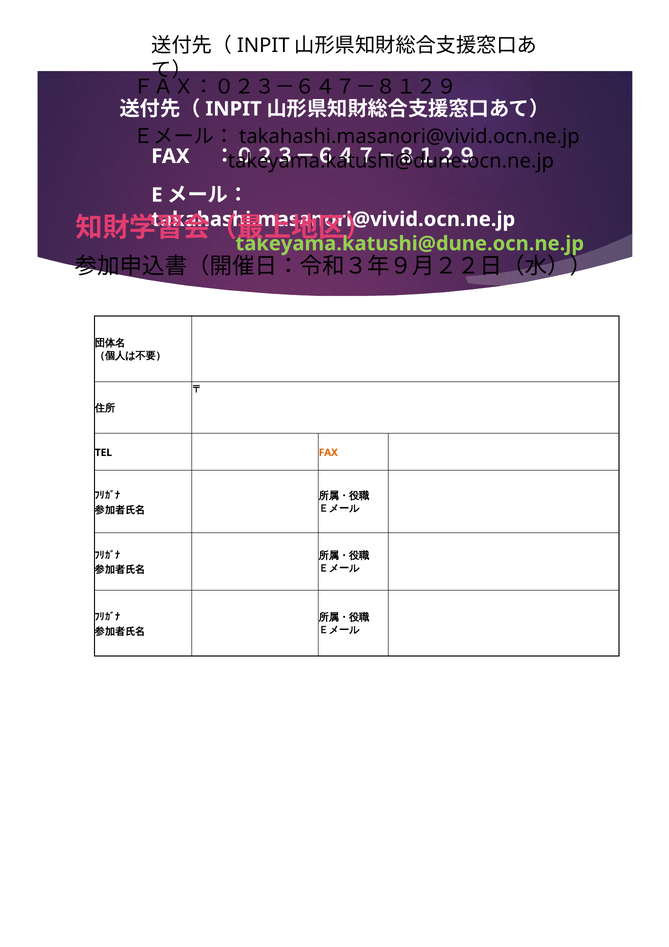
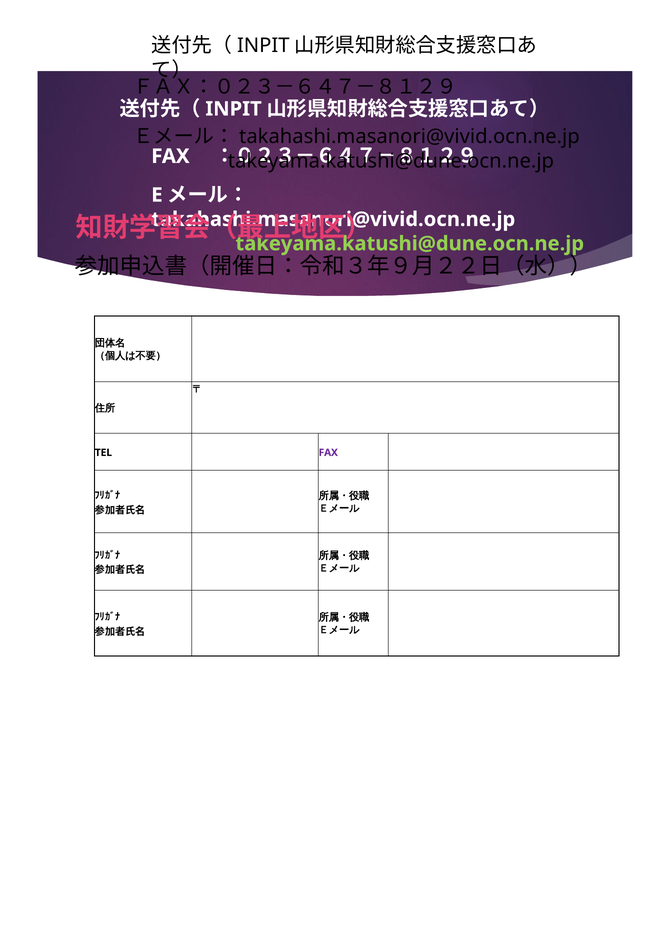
FAX at (328, 452) colour: orange -> purple
